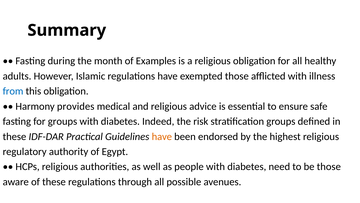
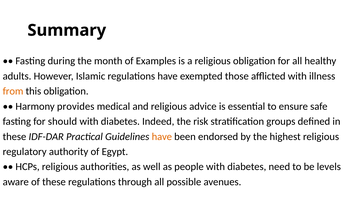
from colour: blue -> orange
for groups: groups -> should
be those: those -> levels
